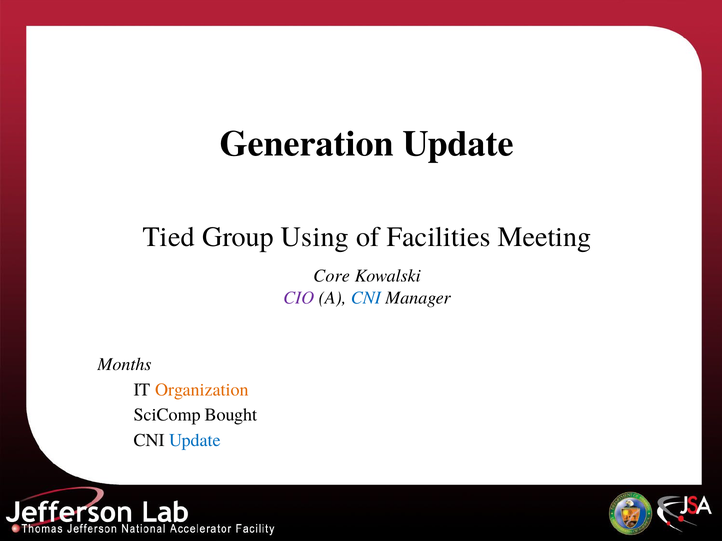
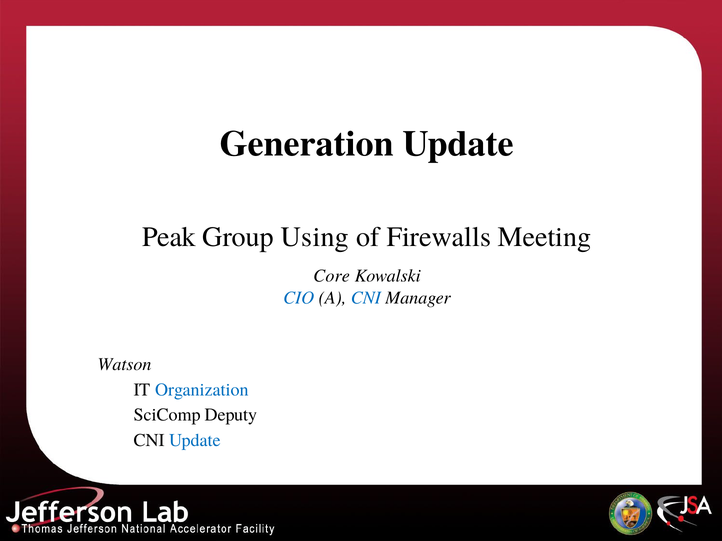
Tied: Tied -> Peak
Facilities: Facilities -> Firewalls
CIO colour: purple -> blue
Months: Months -> Watson
Organization colour: orange -> blue
Bought: Bought -> Deputy
